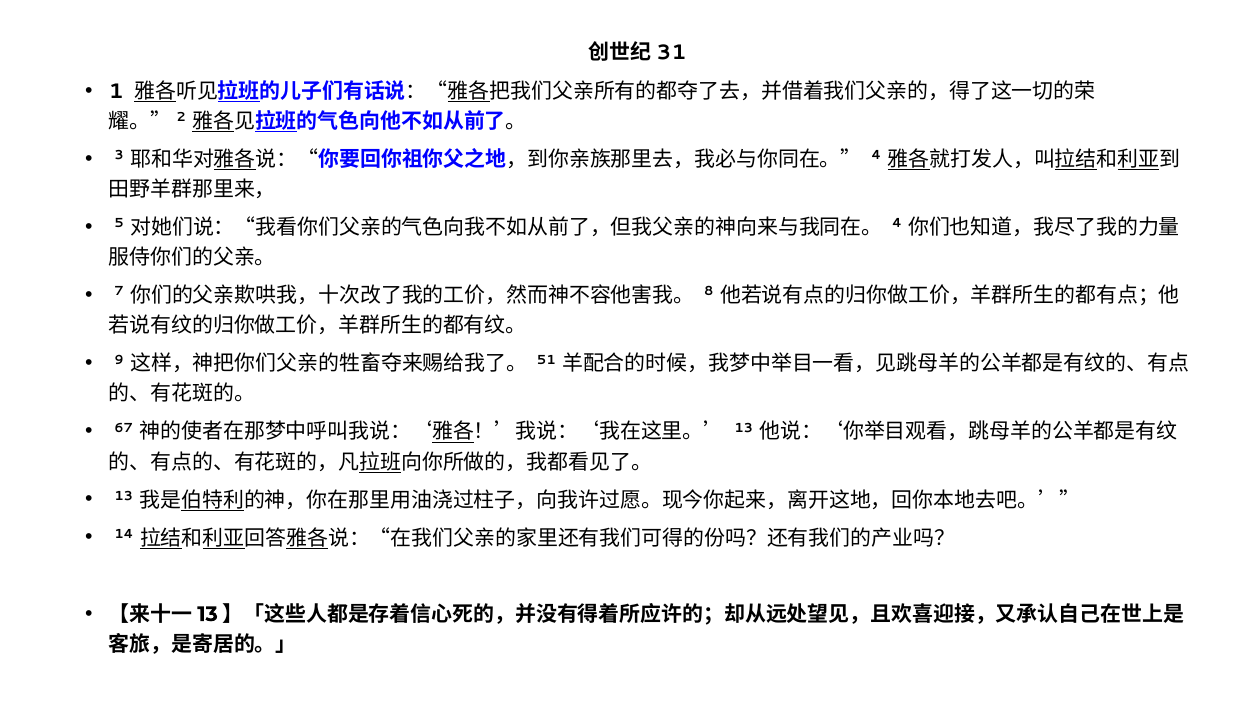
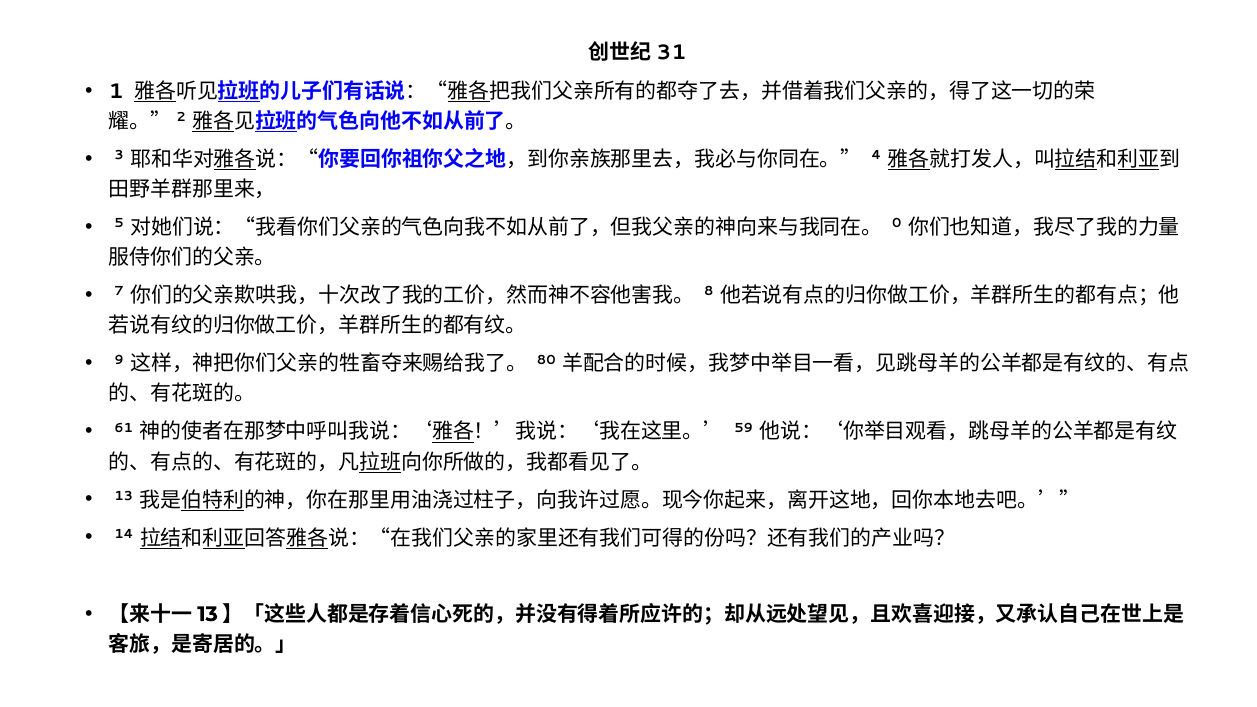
4 at (897, 223): 4 -> 0
51: 51 -> 80
67: 67 -> 61
13 at (744, 428): 13 -> 59
